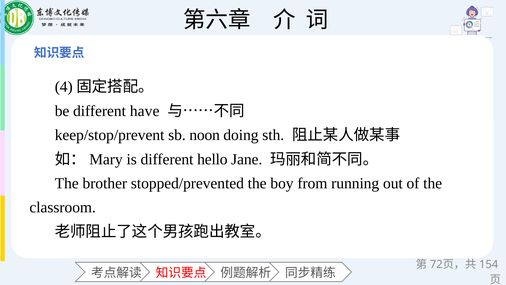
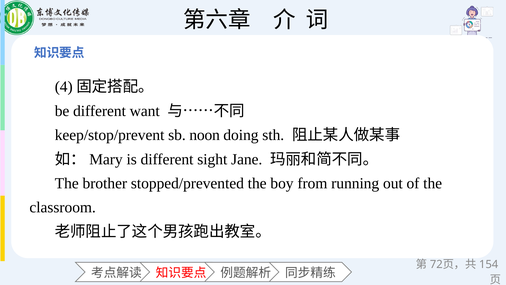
have: have -> want
hello: hello -> sight
